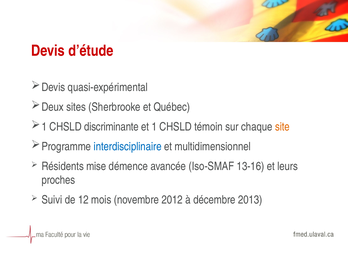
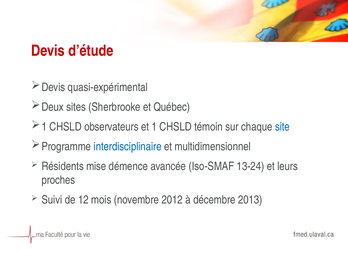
discriminante: discriminante -> observateurs
site colour: orange -> blue
13-16: 13-16 -> 13-24
